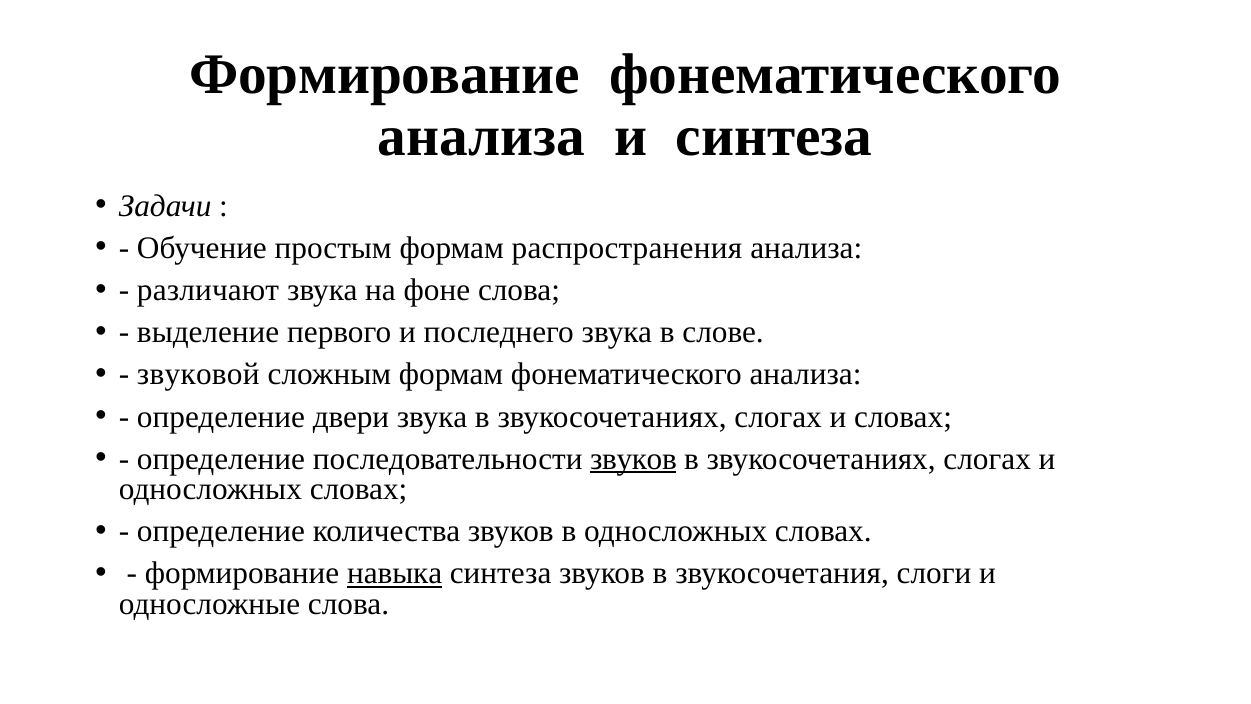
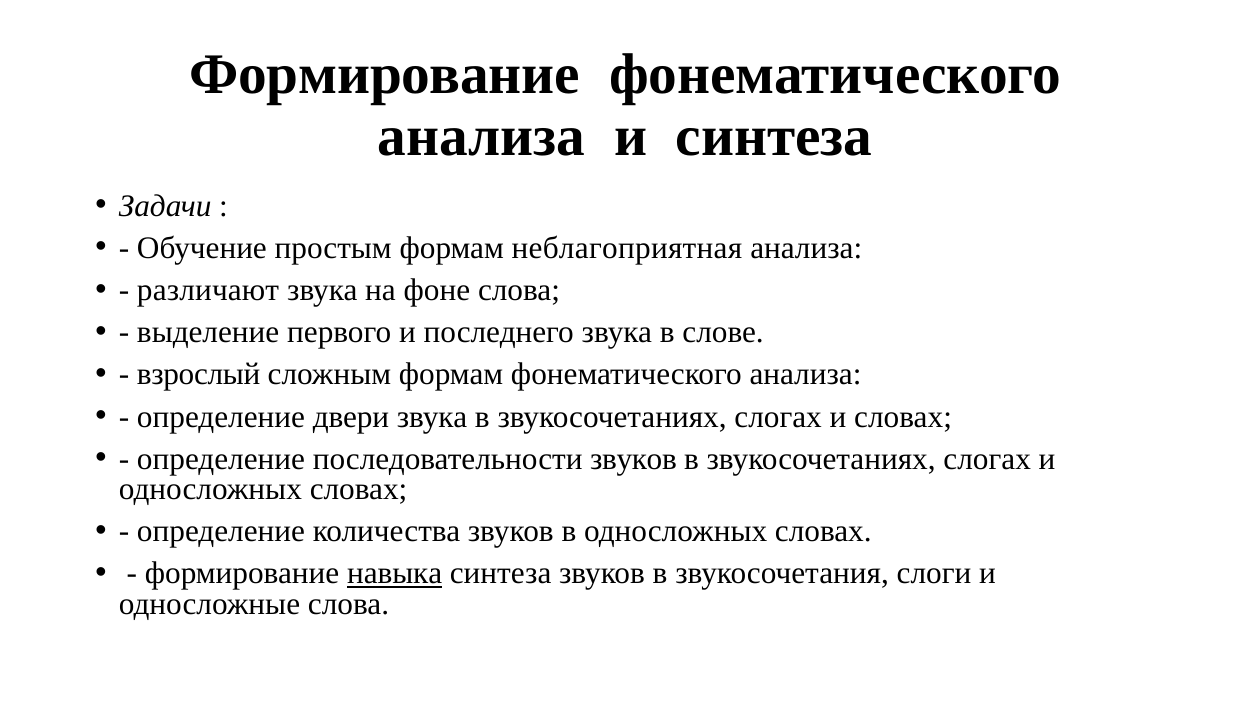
распространения: распространения -> неблагоприятная
звуковой: звуковой -> взрослый
звуков at (633, 459) underline: present -> none
